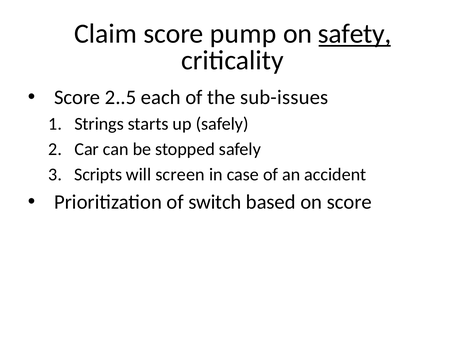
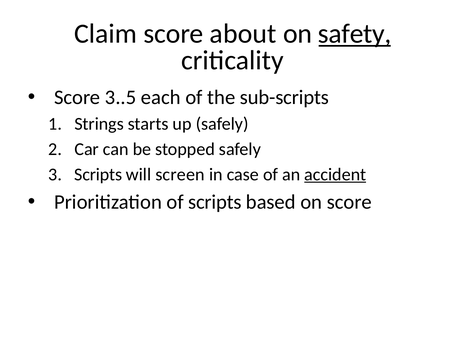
pump: pump -> about
2..5: 2..5 -> 3..5
sub-issues: sub-issues -> sub-scripts
accident underline: none -> present
of switch: switch -> scripts
